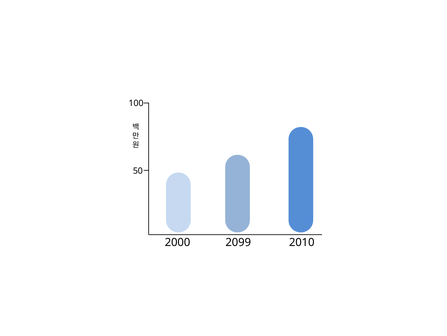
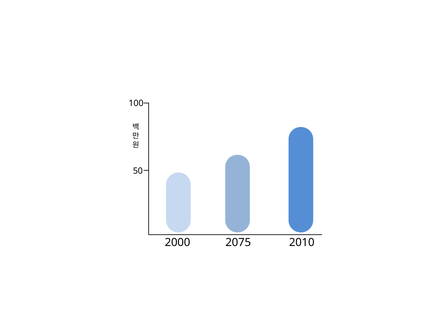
2099: 2099 -> 2075
